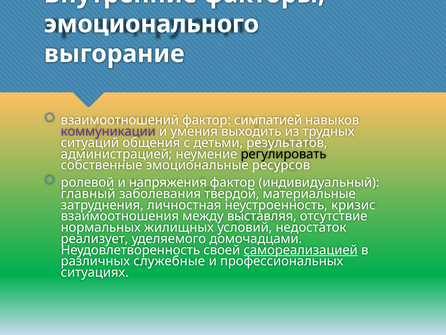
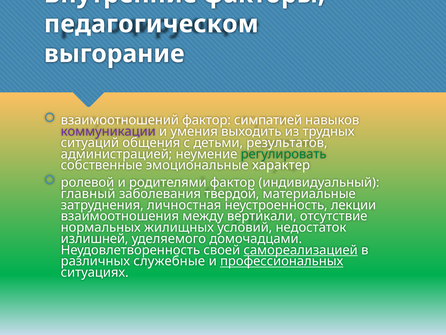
эмоционального: эмоционального -> педагогическом
регулировать colour: black -> green
ресурсов: ресурсов -> характер
напряжения: напряжения -> родителями
кризис: кризис -> лекции
выставляя: выставляя -> вертикали
реализует: реализует -> излишней
профессиональных underline: none -> present
